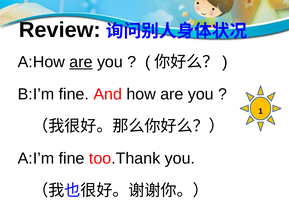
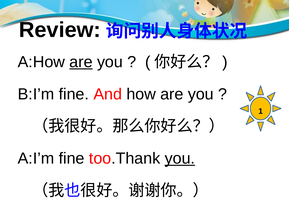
you at (180, 158) underline: none -> present
